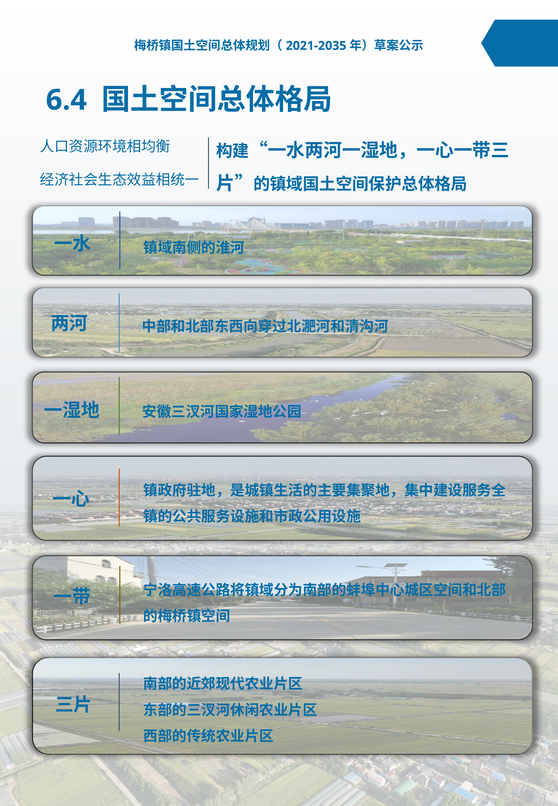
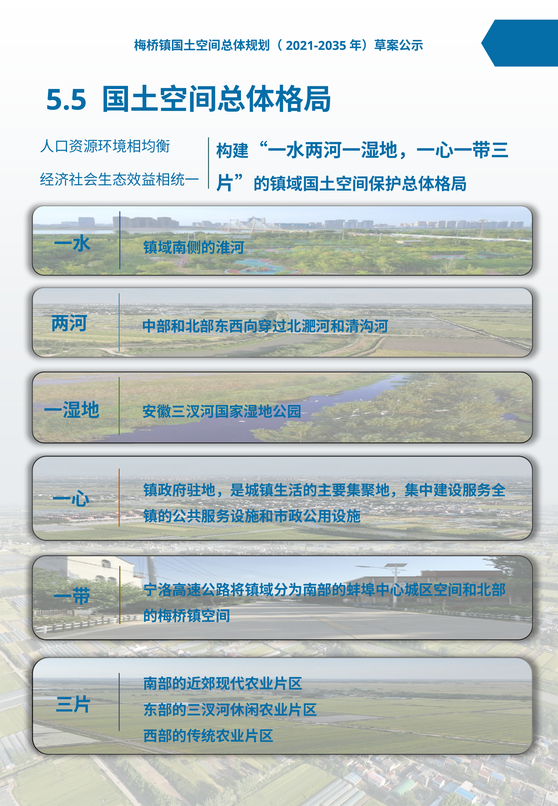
6.4: 6.4 -> 5.5
